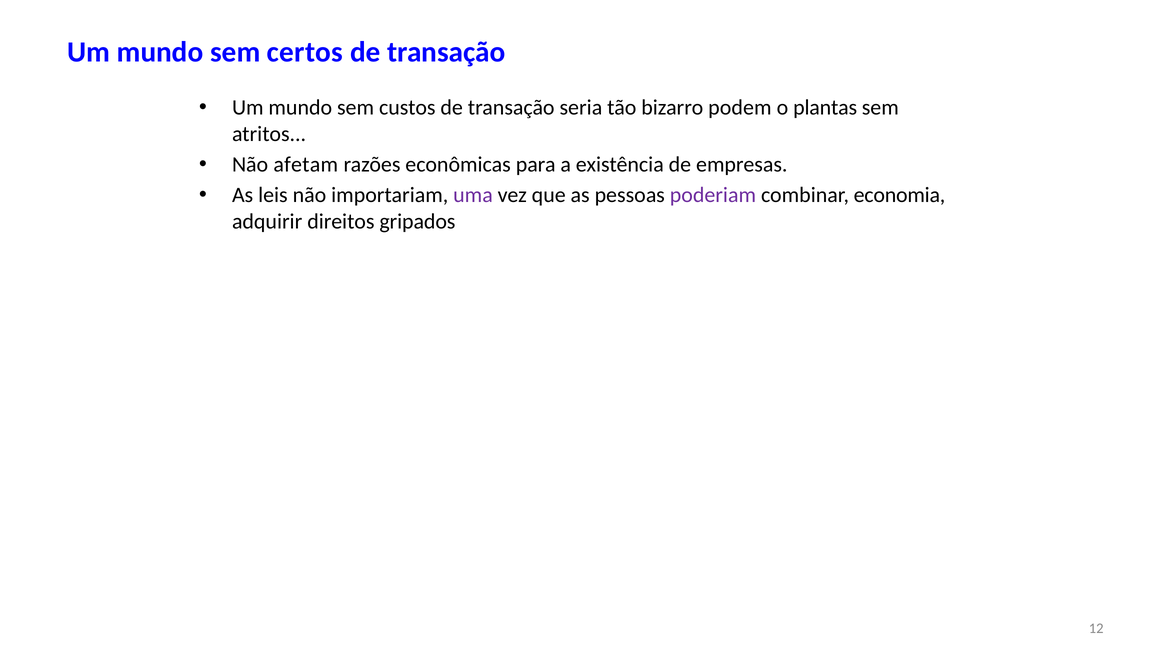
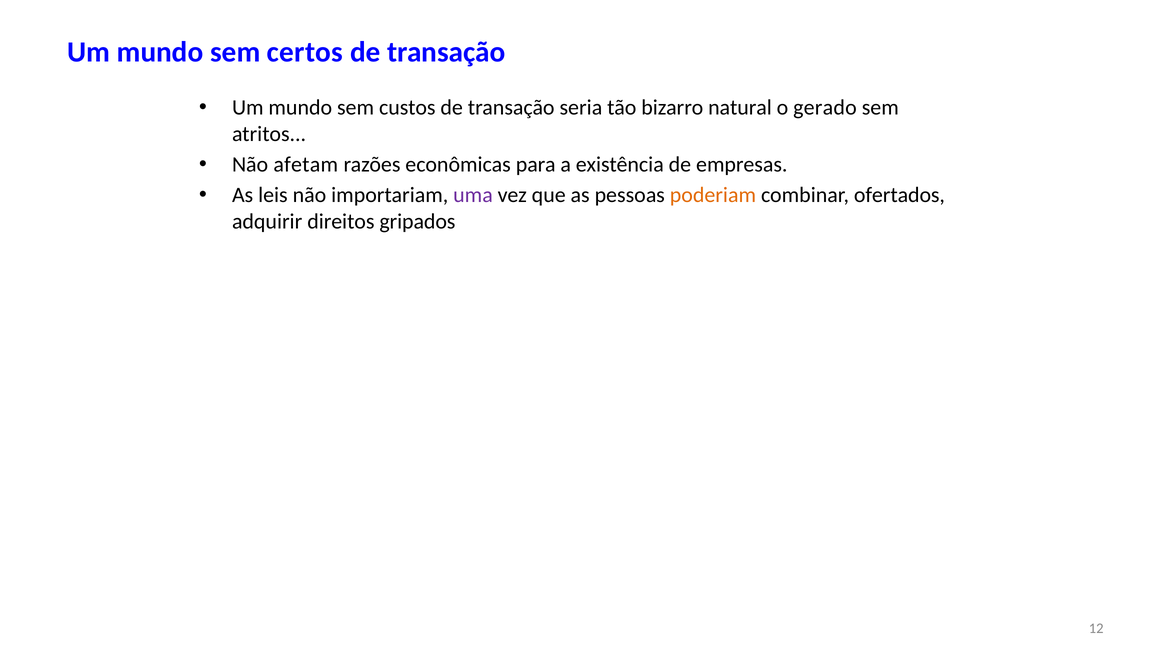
podem: podem -> natural
plantas: plantas -> gerado
poderiam colour: purple -> orange
economia: economia -> ofertados
